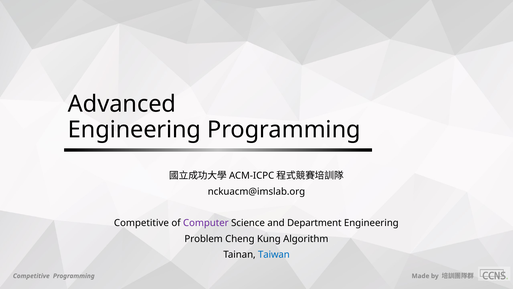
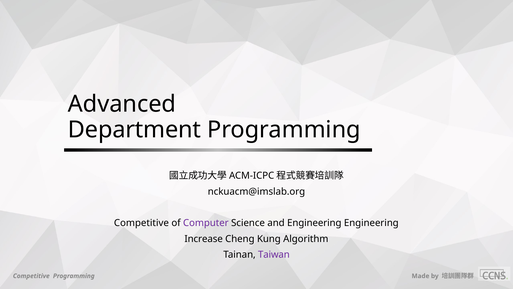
Engineering at (135, 129): Engineering -> Department
and Department: Department -> Engineering
Problem: Problem -> Increase
Taiwan colour: blue -> purple
